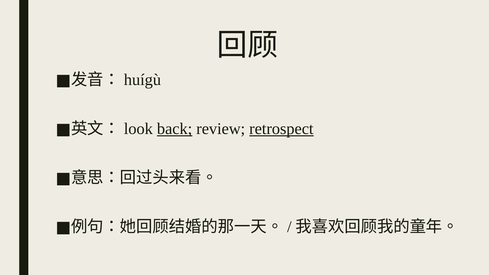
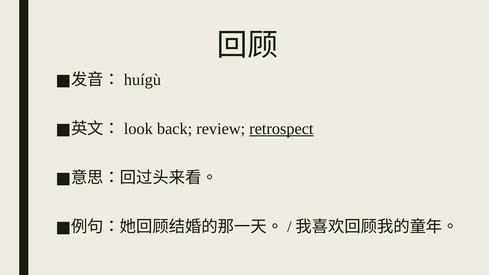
back underline: present -> none
